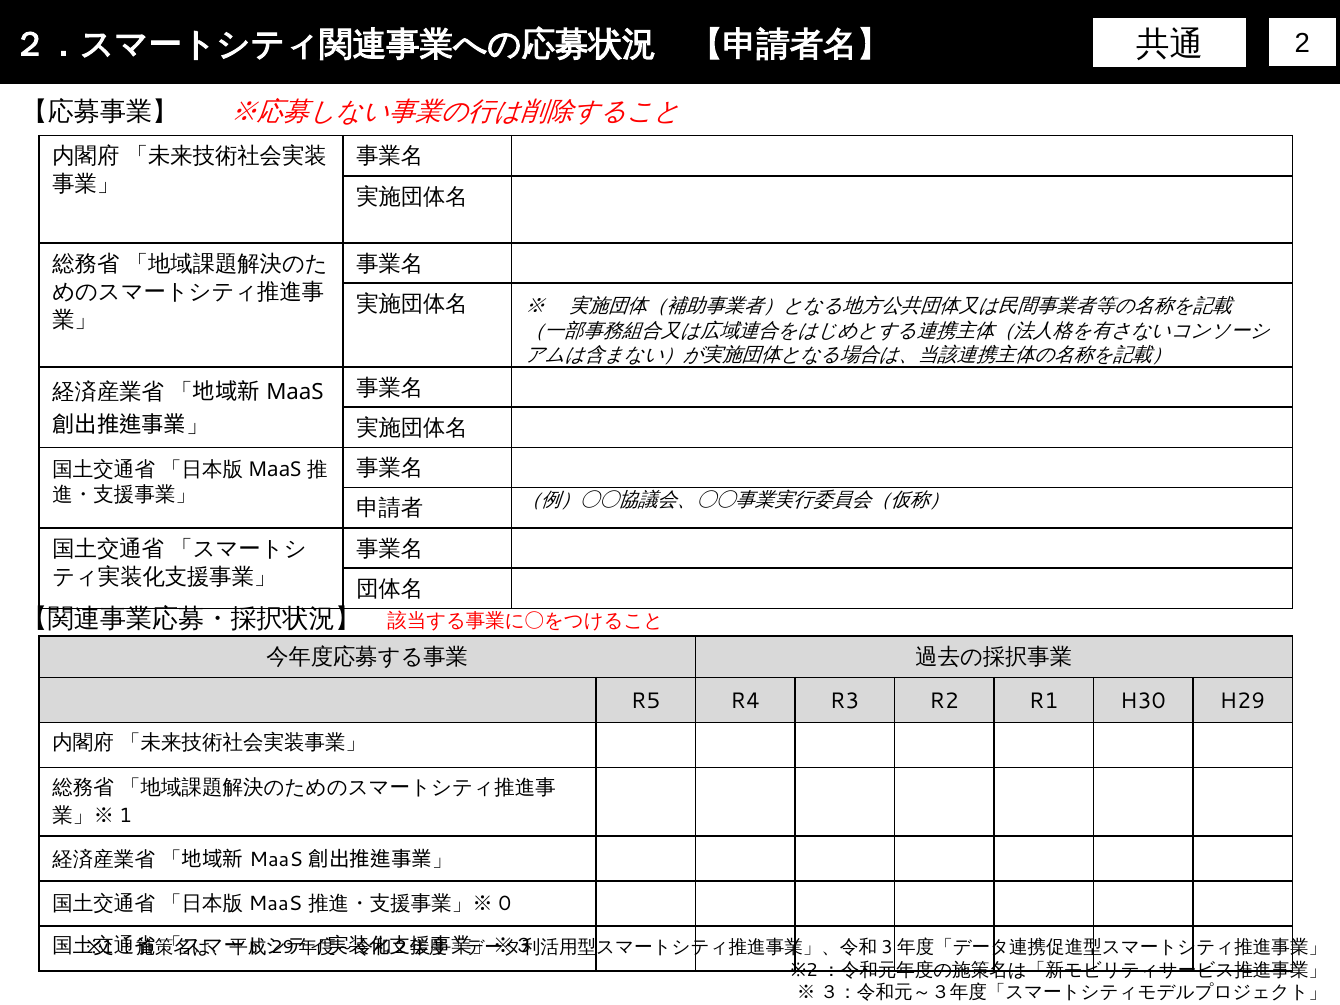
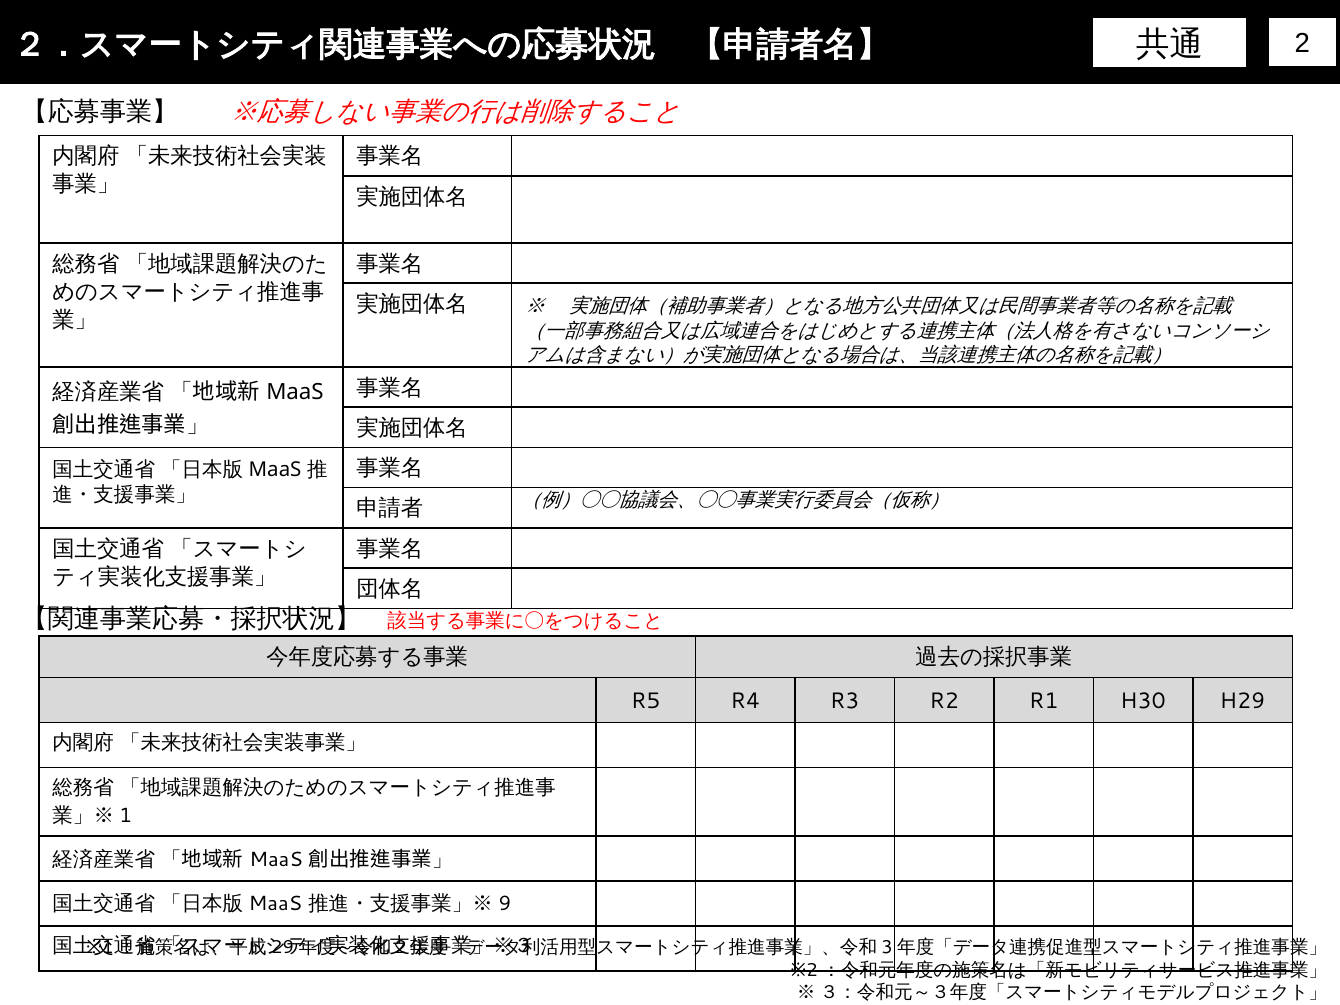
0: 0 -> 9
